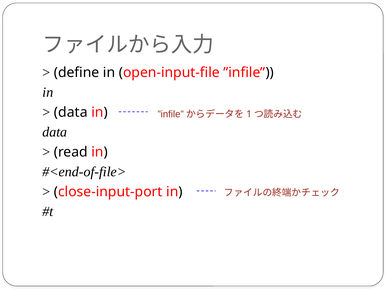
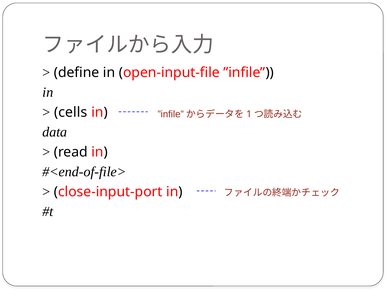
data at (71, 112): data -> cells
